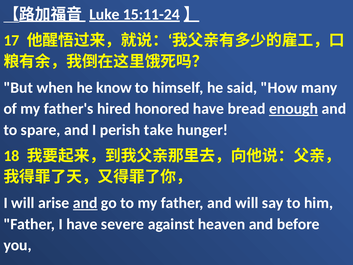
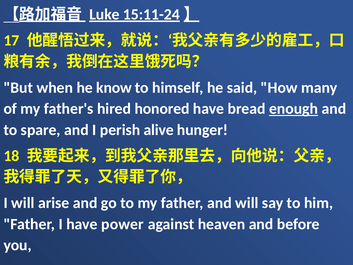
take: take -> alive
and at (85, 203) underline: present -> none
severe: severe -> power
